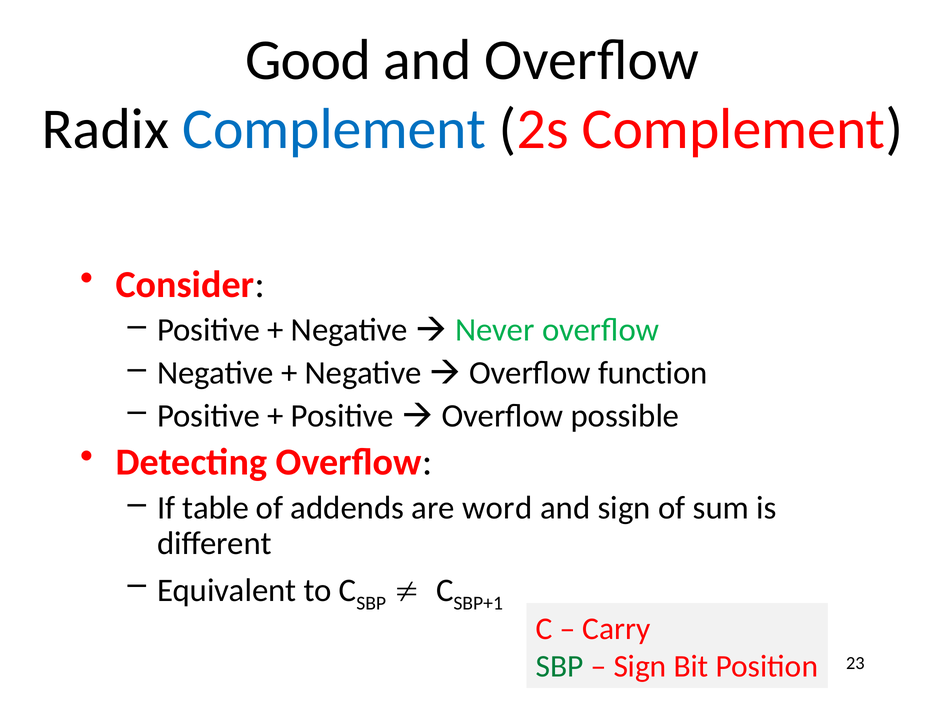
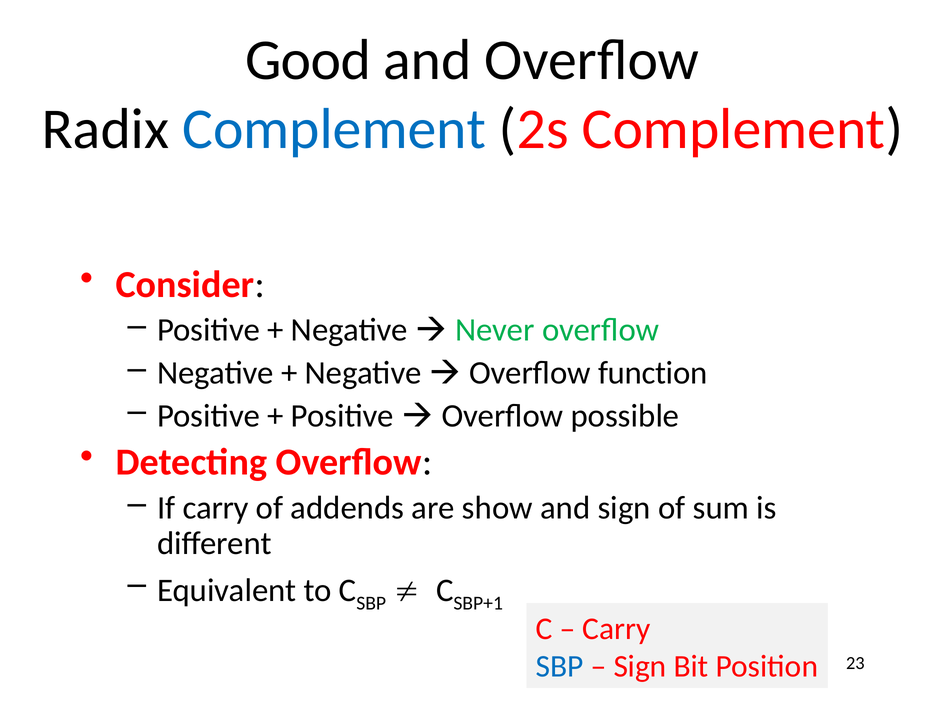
If table: table -> carry
word: word -> show
SBP at (560, 666) colour: green -> blue
